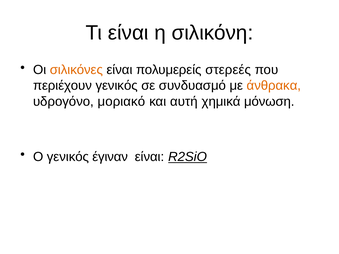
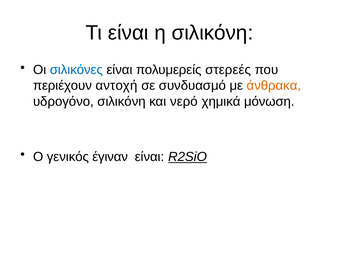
σιλικόνες colour: orange -> blue
περιέχουν γενικός: γενικός -> αντοχή
υδρογόνο μοριακό: μοριακό -> σιλικόνη
αυτή: αυτή -> νερό
